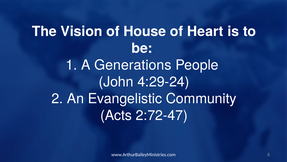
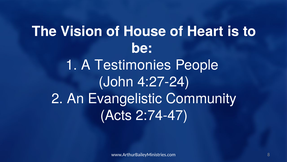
Generations: Generations -> Testimonies
4:29-24: 4:29-24 -> 4:27-24
2:72-47: 2:72-47 -> 2:74-47
